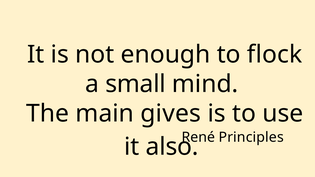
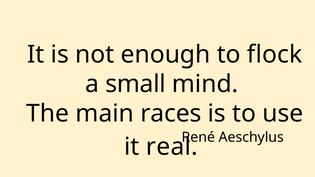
gives: gives -> races
Principles: Principles -> Aeschylus
also: also -> real
